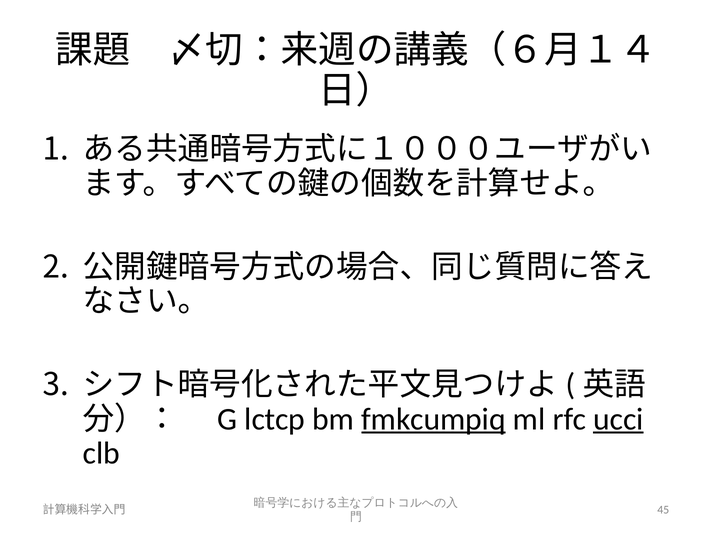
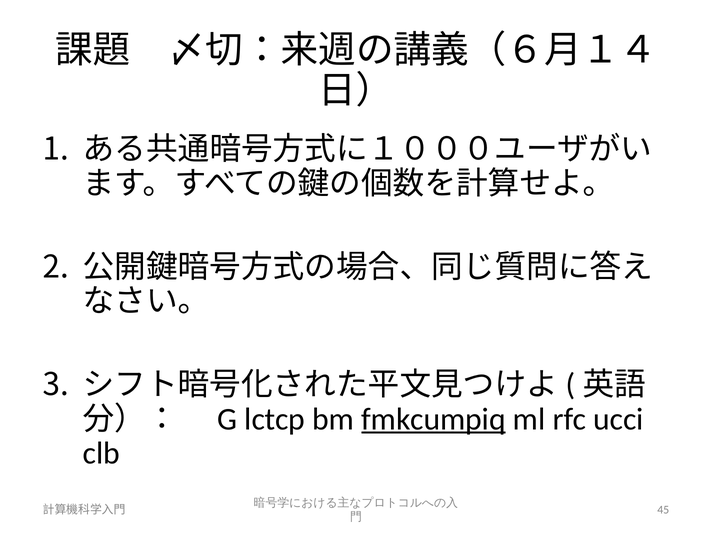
ucci underline: present -> none
